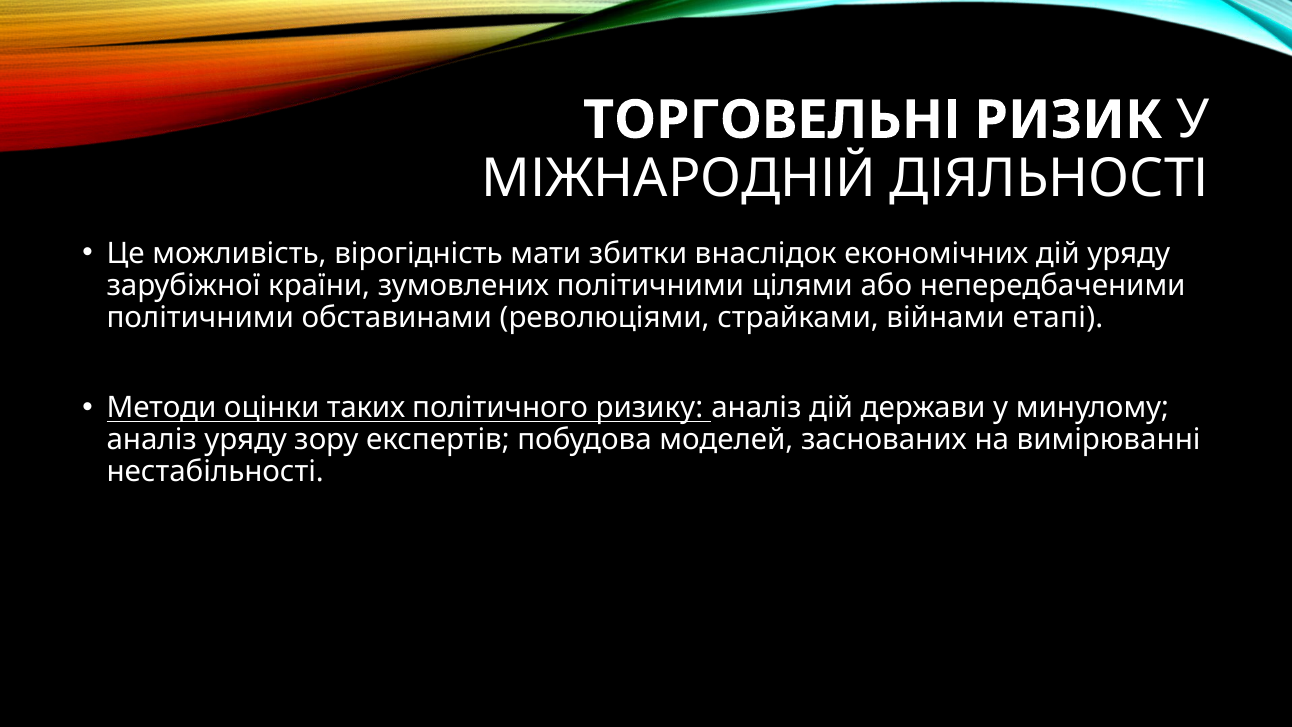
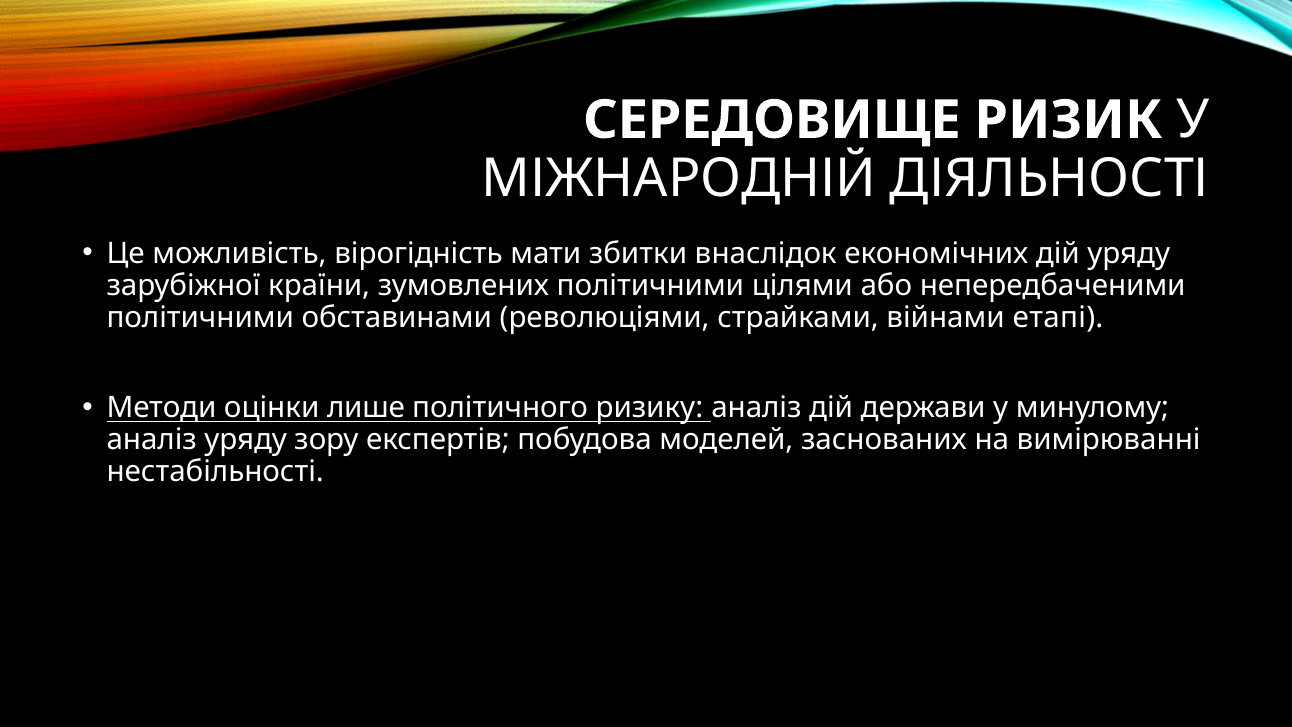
ТОРГОВЕЛЬНІ: ТОРГОВЕЛЬНІ -> СЕРЕДОВИЩЕ
таких: таких -> лише
